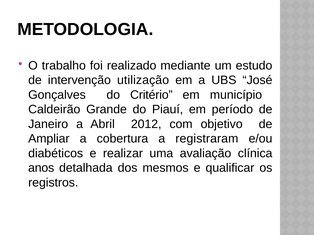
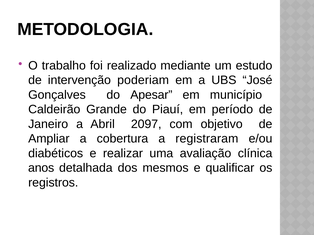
utilização: utilização -> poderiam
Critério: Critério -> Apesar
2012: 2012 -> 2097
